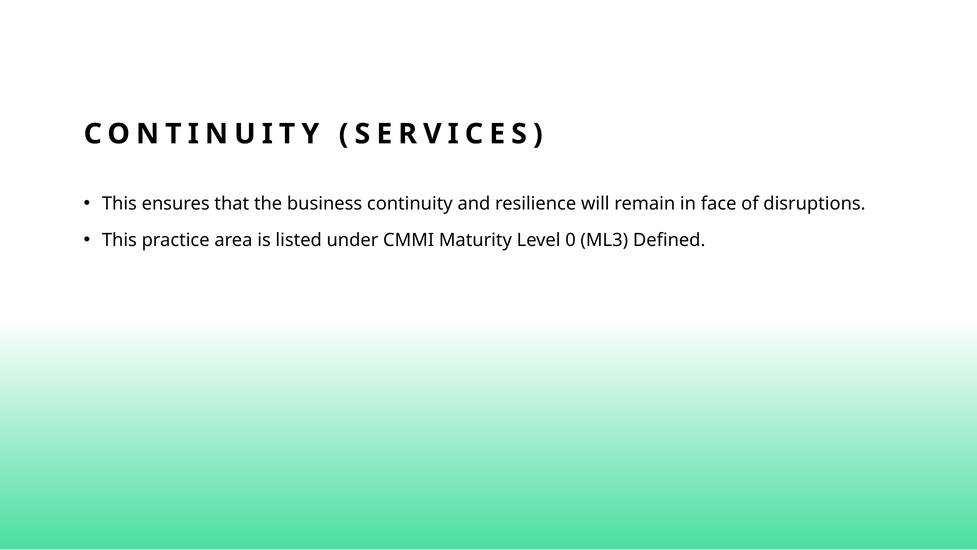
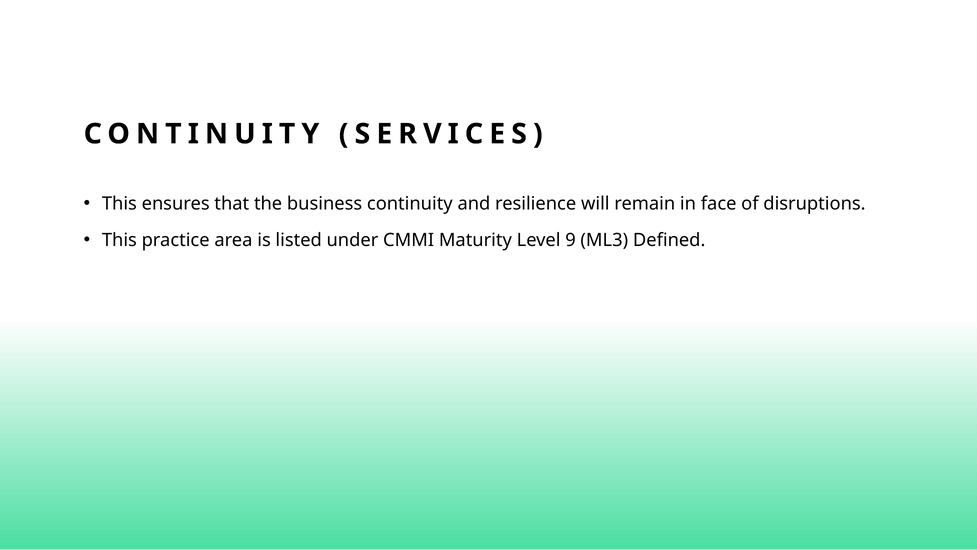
0: 0 -> 9
